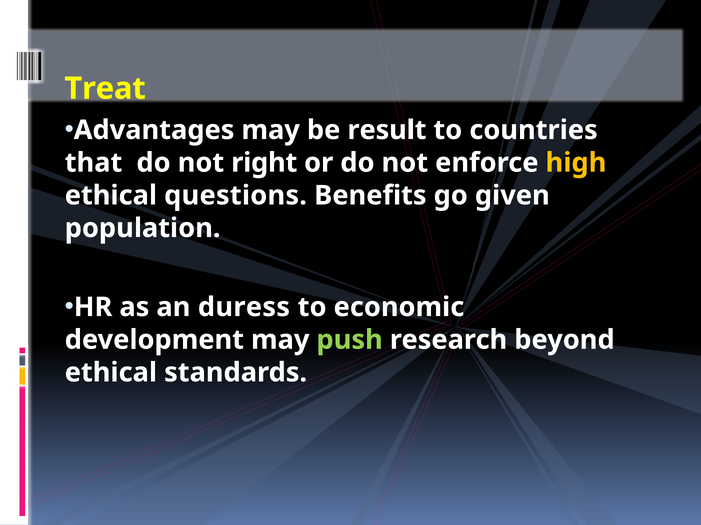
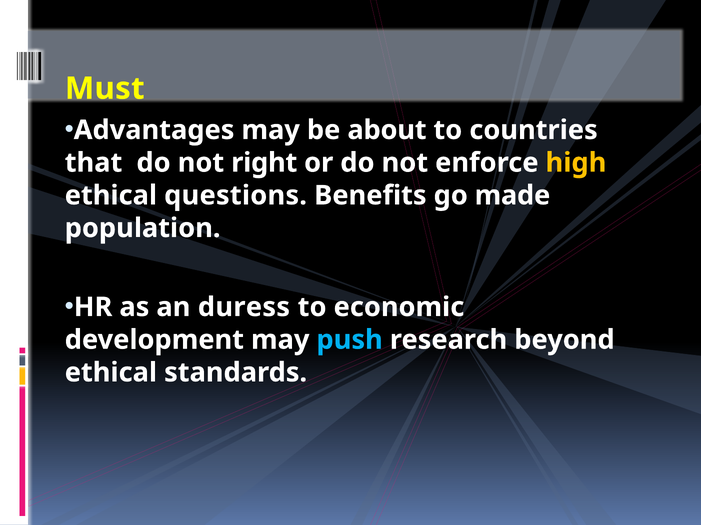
Treat: Treat -> Must
result: result -> about
given: given -> made
push colour: light green -> light blue
